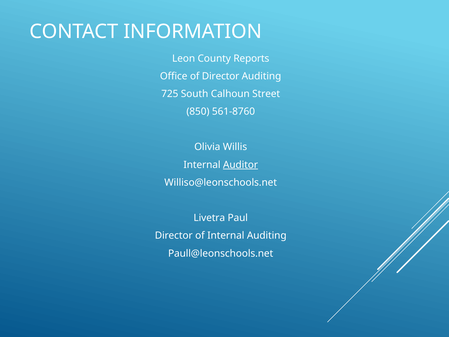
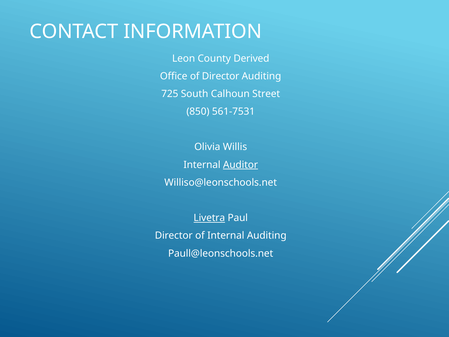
Reports: Reports -> Derived
561-8760: 561-8760 -> 561-7531
Livetra underline: none -> present
